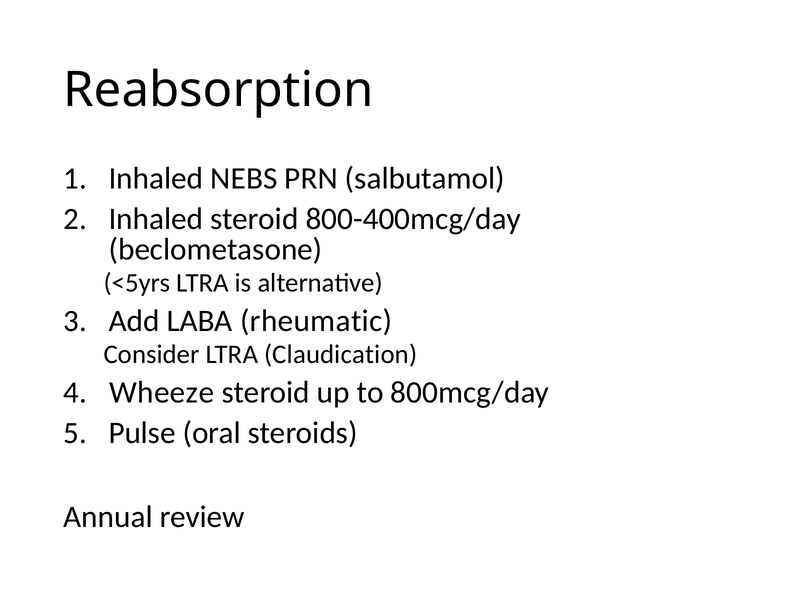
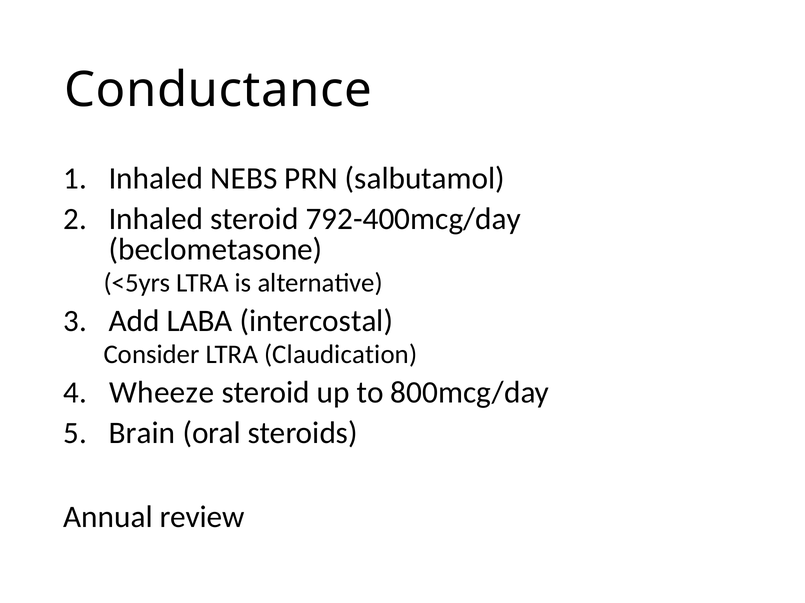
Reabsorption: Reabsorption -> Conductance
800-400mcg/day: 800-400mcg/day -> 792-400mcg/day
rheumatic: rheumatic -> intercostal
Pulse: Pulse -> Brain
